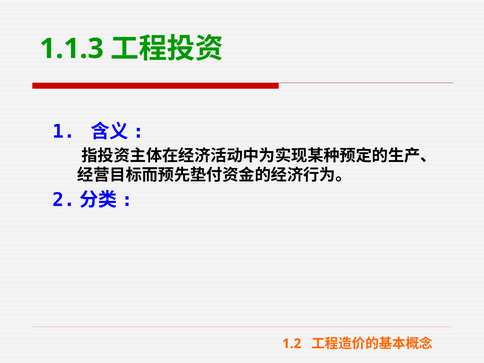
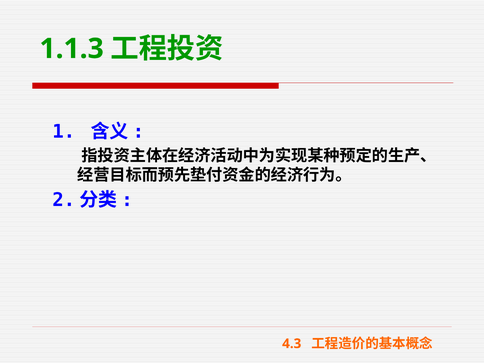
1.2: 1.2 -> 4.3
